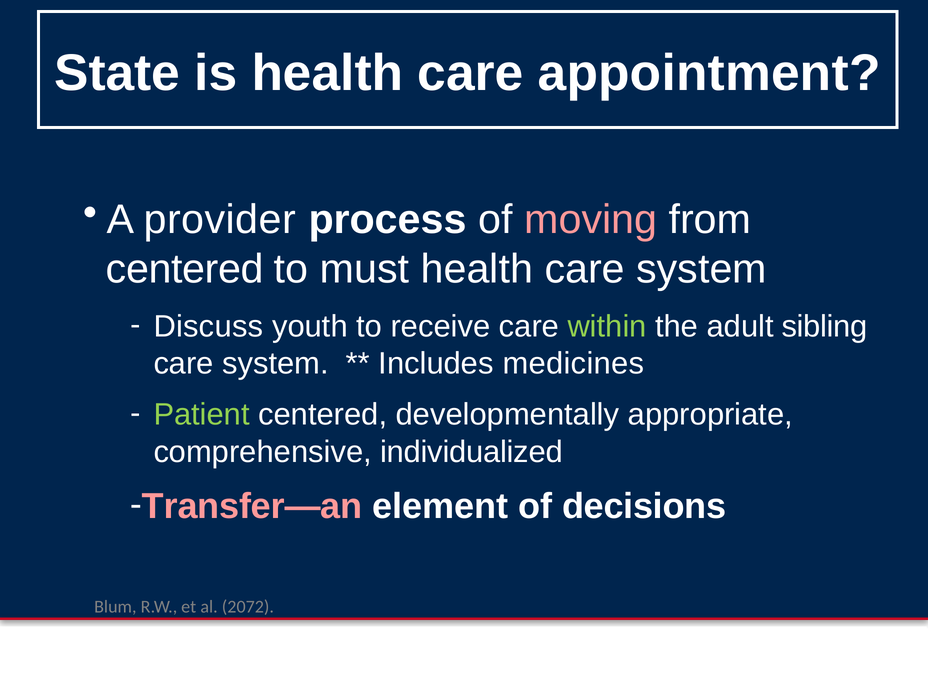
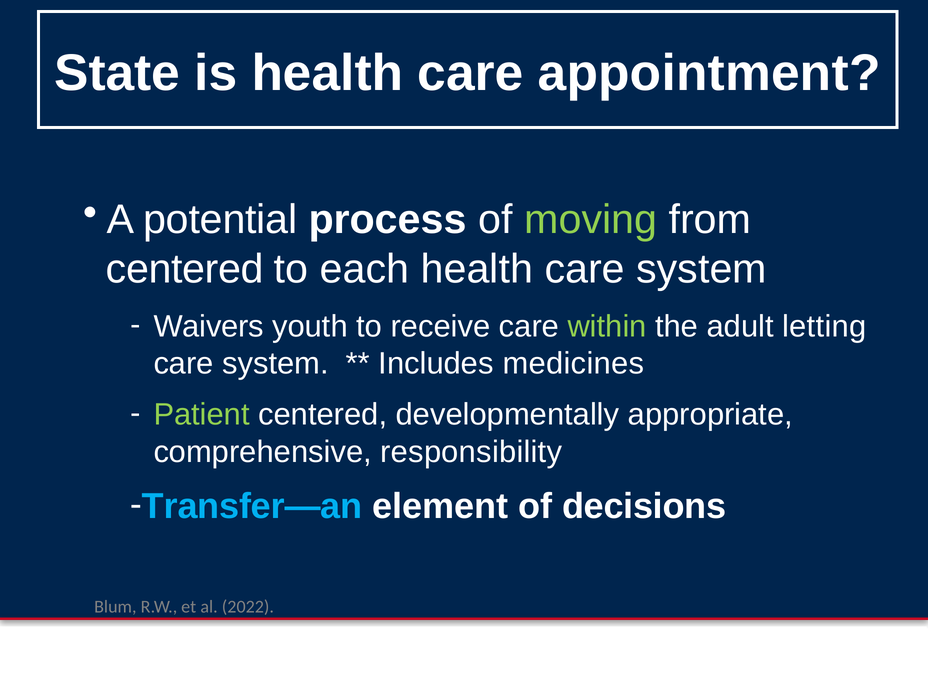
provider: provider -> potential
moving colour: pink -> light green
must: must -> each
Discuss: Discuss -> Waivers
sibling: sibling -> letting
individualized: individualized -> responsibility
Transfer—an colour: pink -> light blue
2072: 2072 -> 2022
